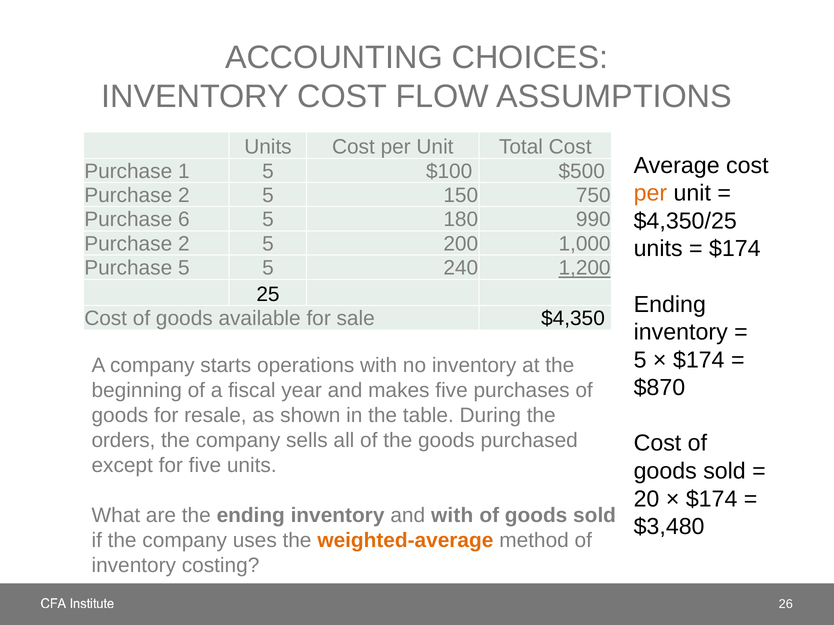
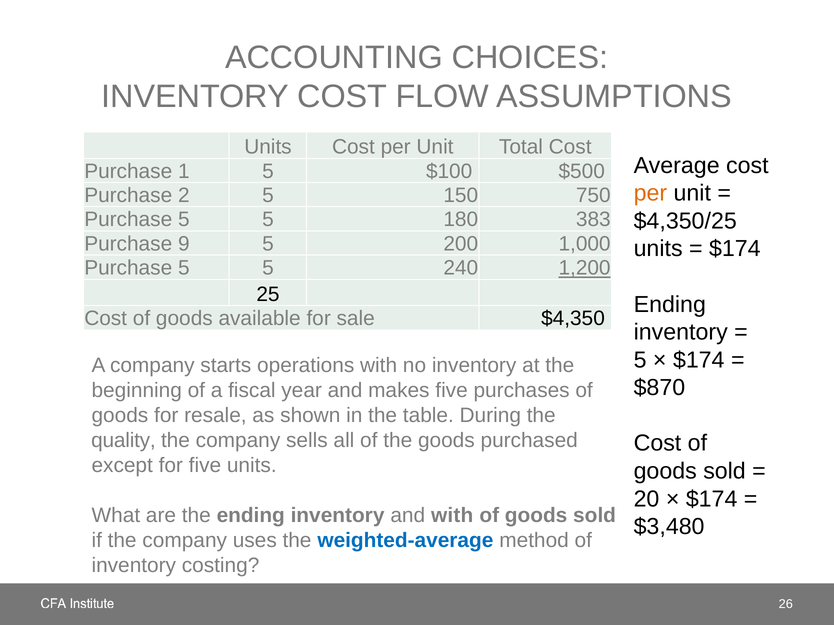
6 at (184, 220): 6 -> 5
990: 990 -> 383
2 at (184, 244): 2 -> 9
orders: orders -> quality
weighted-average colour: orange -> blue
